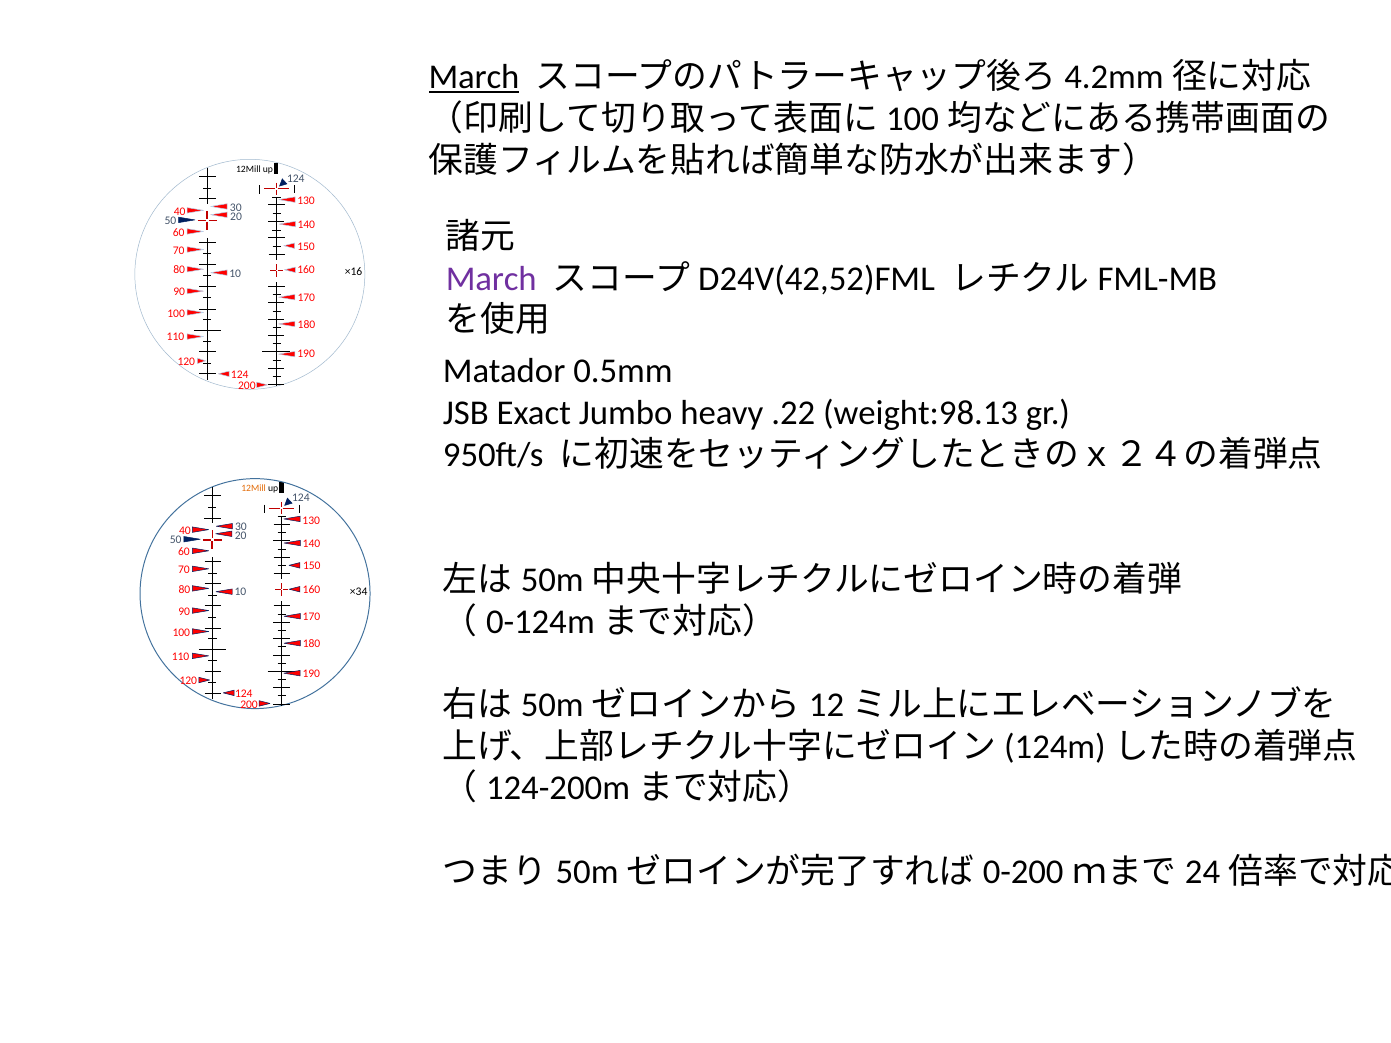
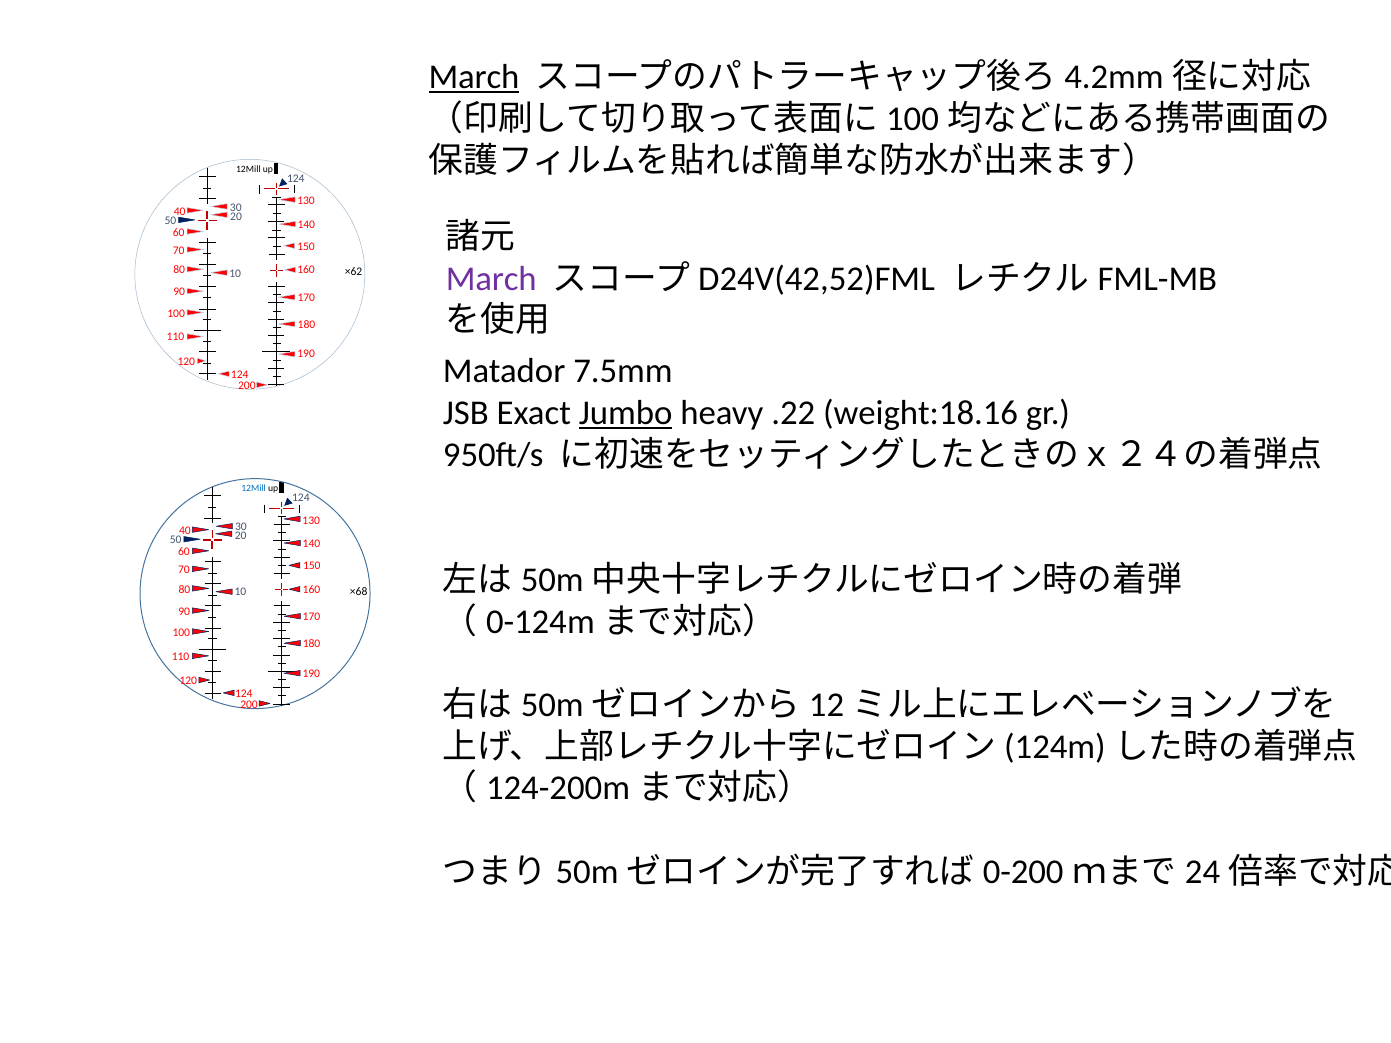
×16: ×16 -> ×62
0.5mm: 0.5mm -> 7.5mm
Jumbo underline: none -> present
weight:98.13: weight:98.13 -> weight:18.16
12Mill at (254, 488) colour: orange -> blue
×34: ×34 -> ×68
